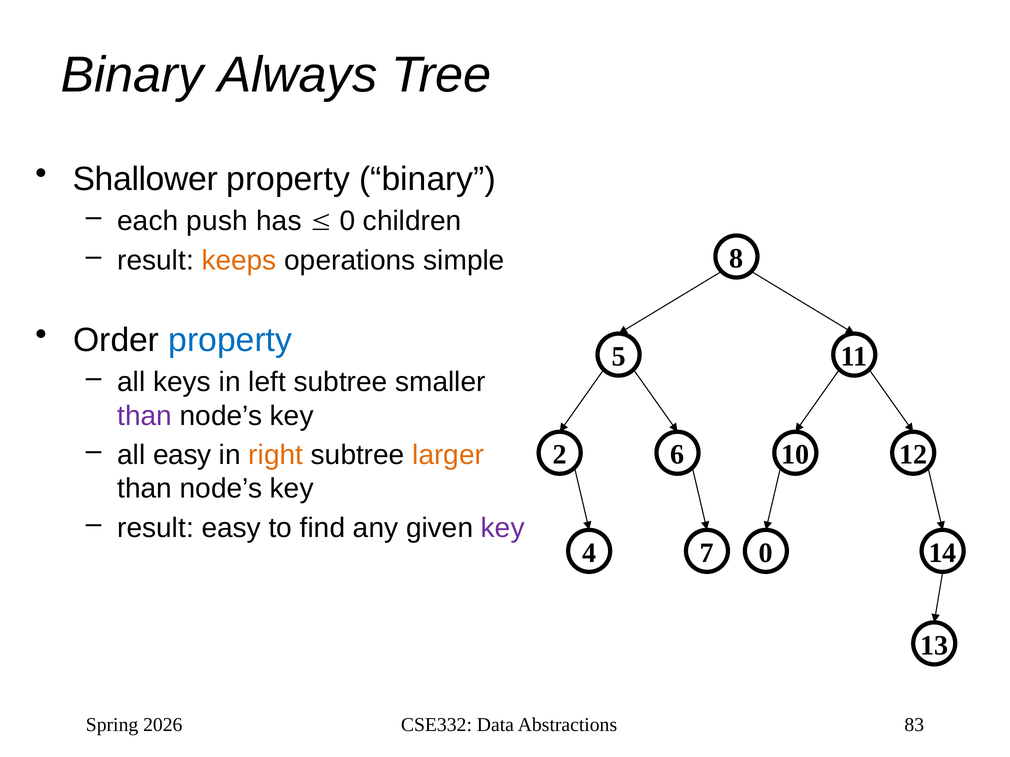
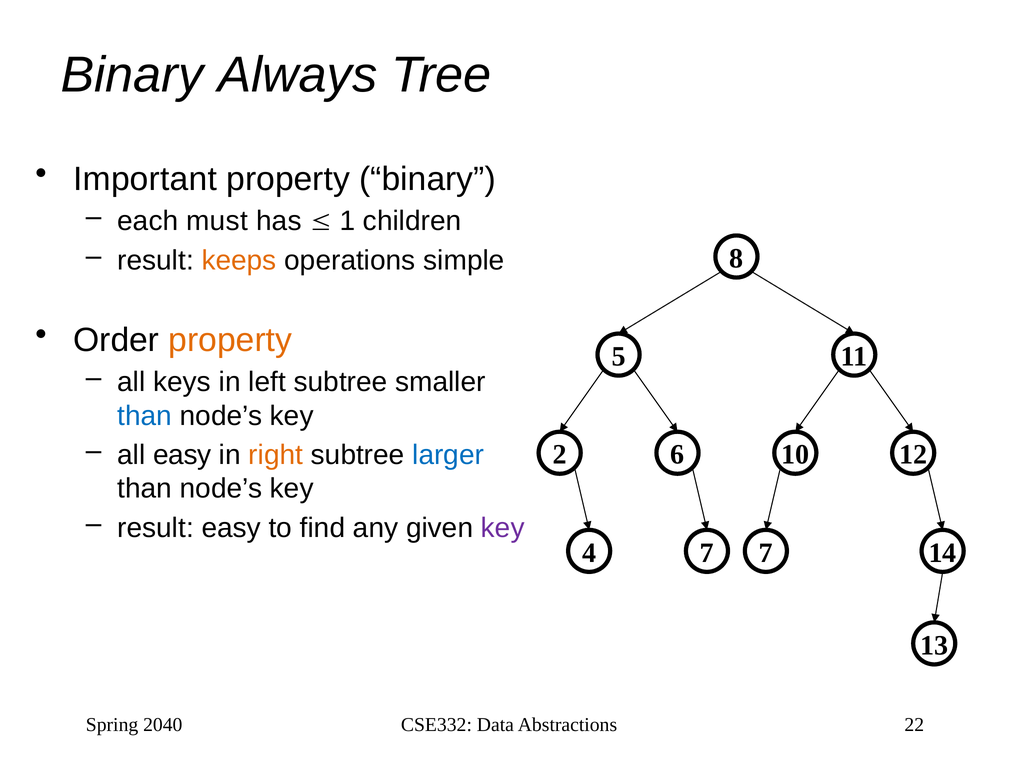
Shallower: Shallower -> Important
push: push -> must
0 at (347, 221): 0 -> 1
property at (230, 340) colour: blue -> orange
than at (145, 416) colour: purple -> blue
larger colour: orange -> blue
7 0: 0 -> 7
2026: 2026 -> 2040
83: 83 -> 22
